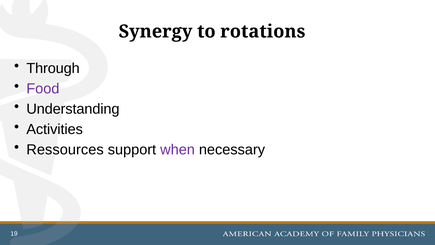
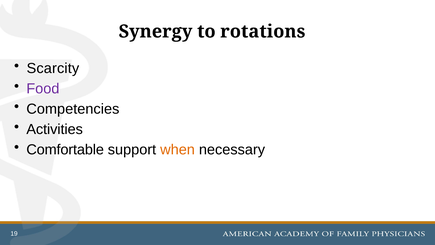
Through: Through -> Scarcity
Understanding: Understanding -> Competencies
Ressources: Ressources -> Comfortable
when colour: purple -> orange
